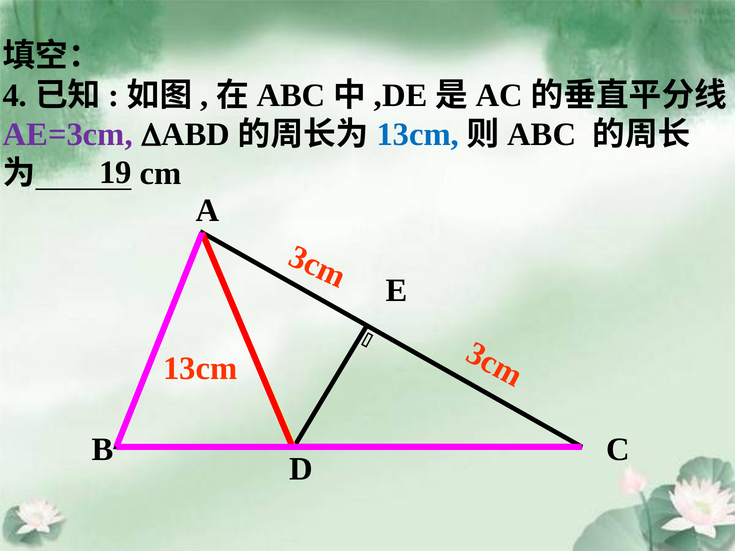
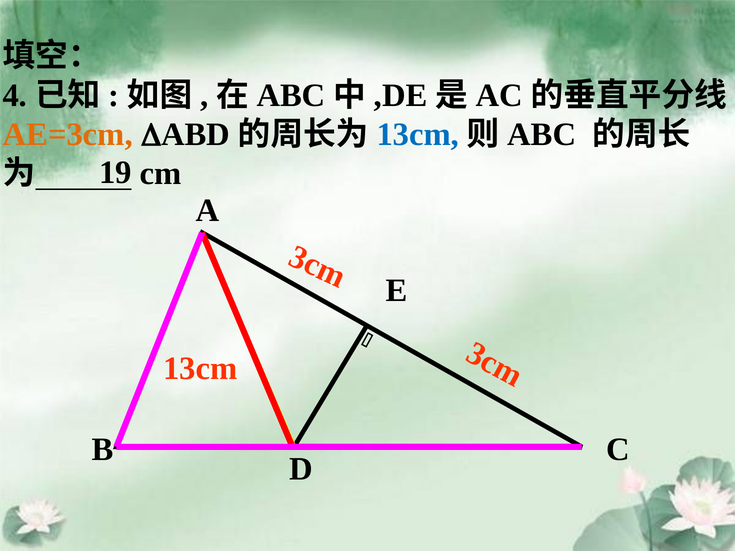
AE=3cm colour: purple -> orange
